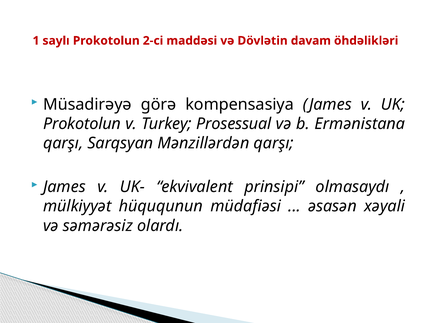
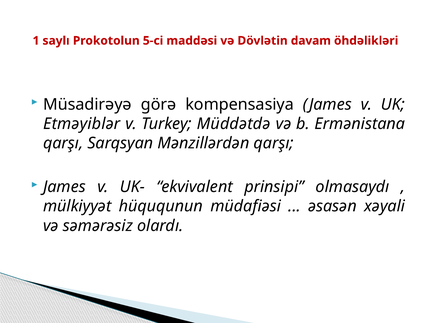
2-ci: 2-ci -> 5-ci
Prokotolun at (82, 124): Prokotolun -> Etməyiblər
Prosessual: Prosessual -> Müddətdə
